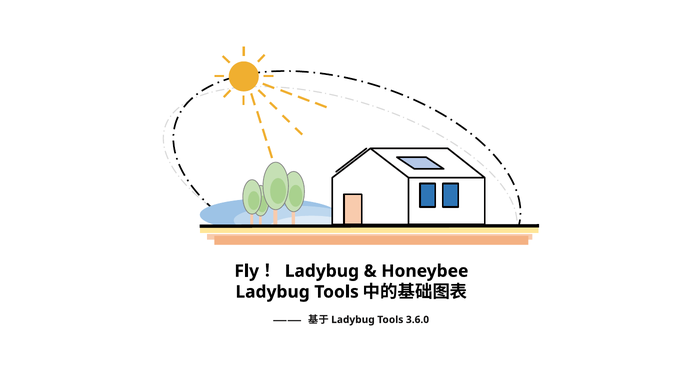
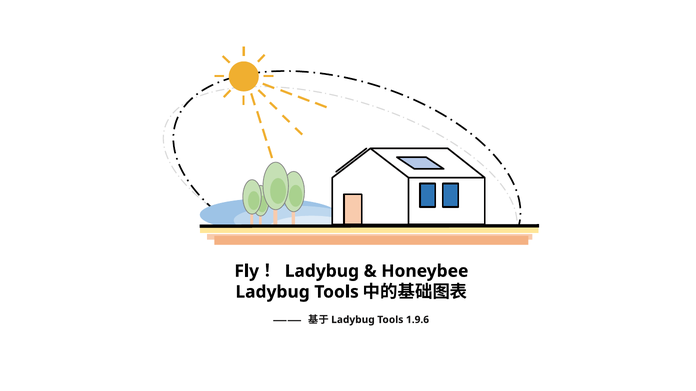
3.6.0: 3.6.0 -> 1.9.6
